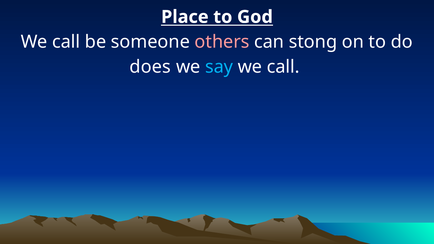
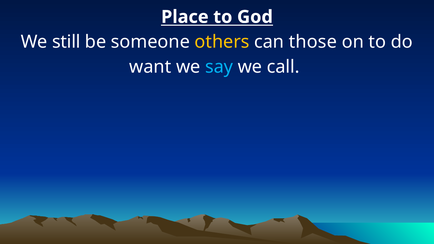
call at (66, 42): call -> still
others colour: pink -> yellow
stong: stong -> those
does: does -> want
